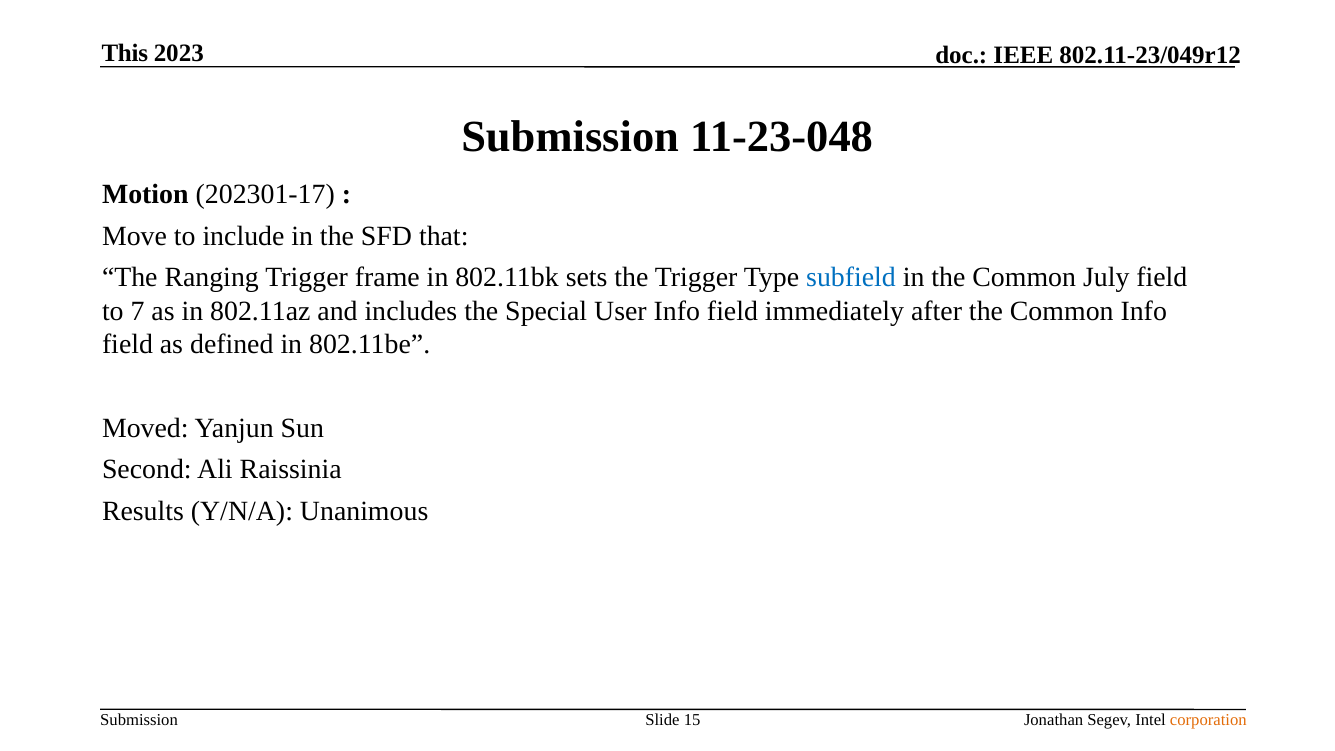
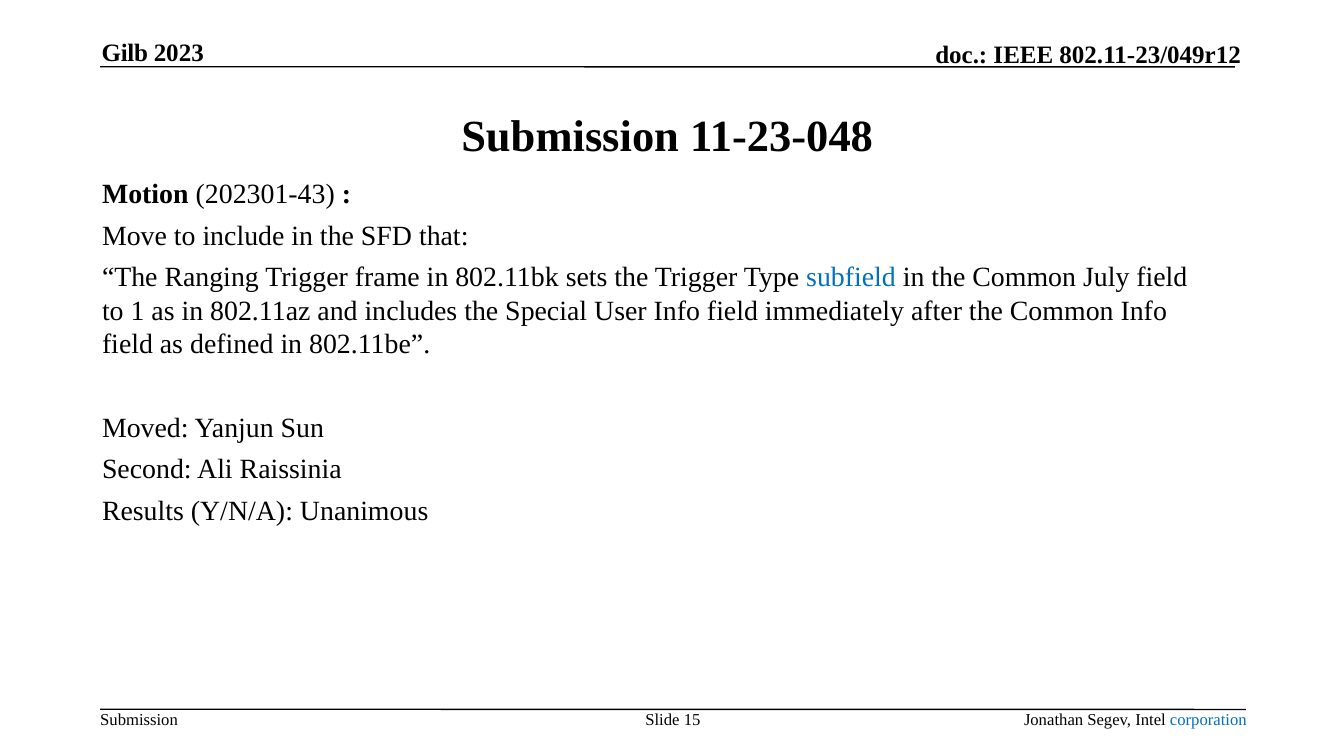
This: This -> Gilb
202301-17: 202301-17 -> 202301-43
7: 7 -> 1
corporation colour: orange -> blue
